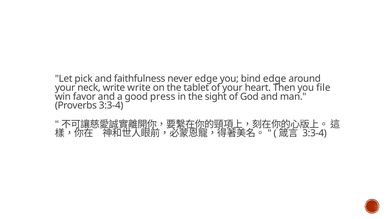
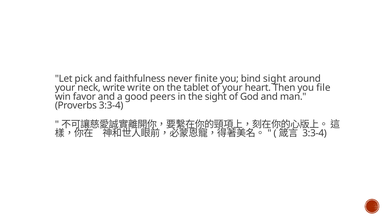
never edge: edge -> finite
bind edge: edge -> sight
press: press -> peers
